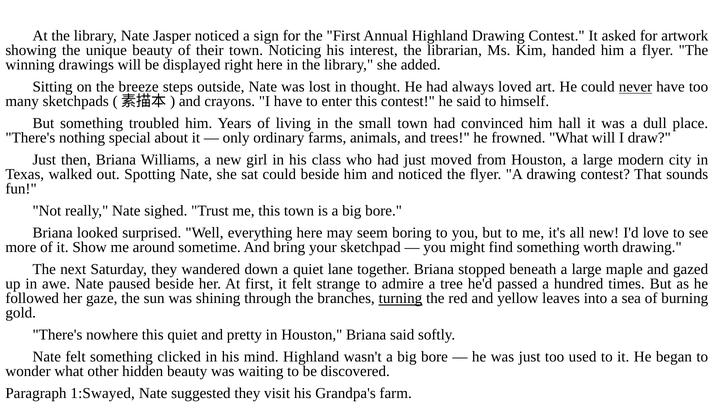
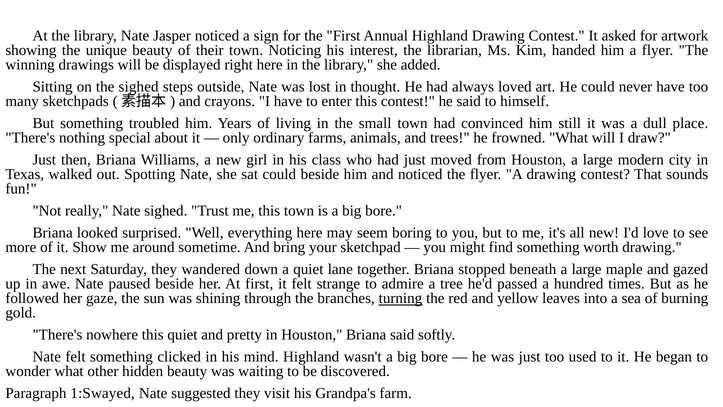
the breeze: breeze -> sighed
never underline: present -> none
hall: hall -> still
